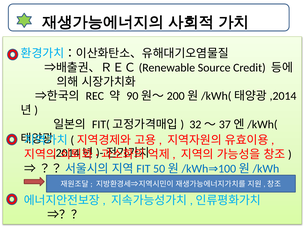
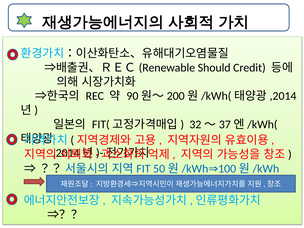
Source: Source -> Should
